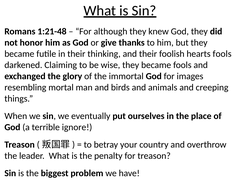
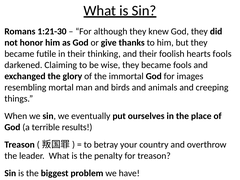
1:21-48: 1:21-48 -> 1:21-30
ignore: ignore -> results
